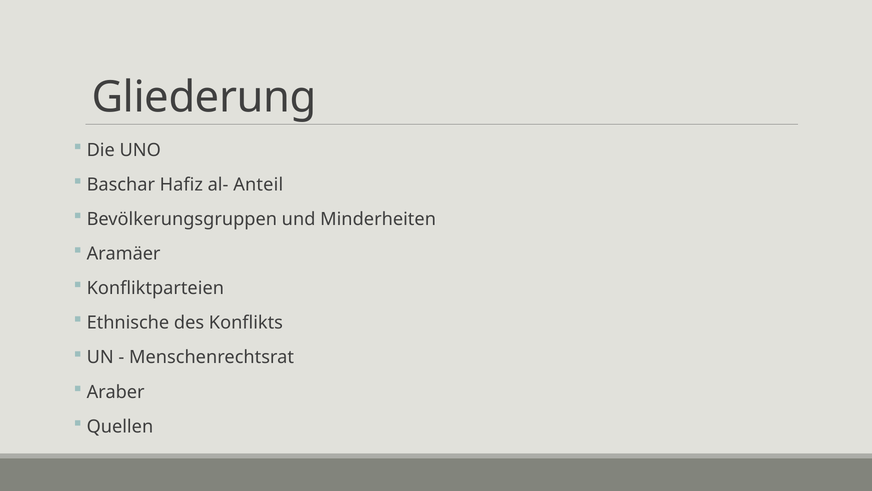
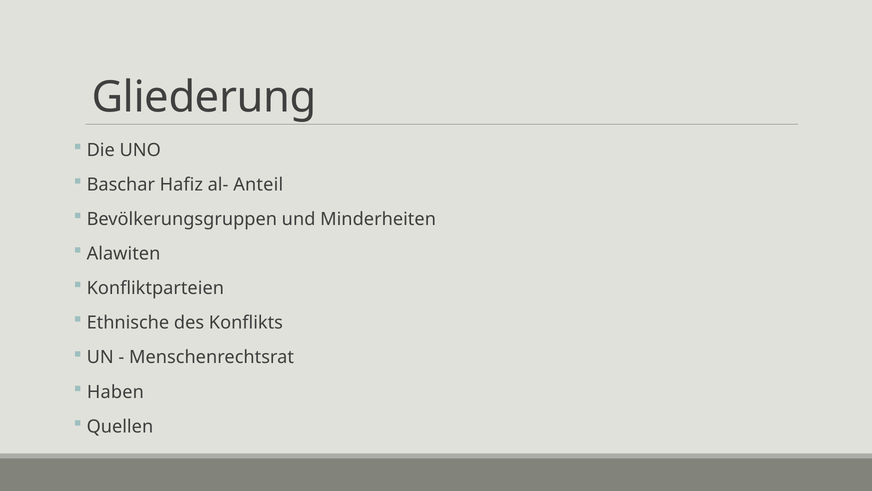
Aramäer: Aramäer -> Alawiten
Araber: Araber -> Haben
